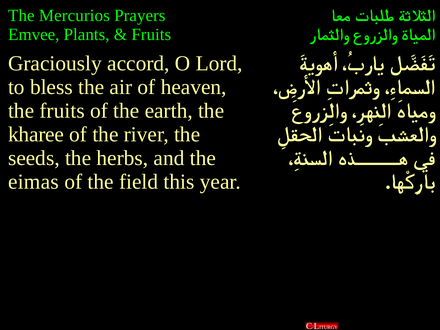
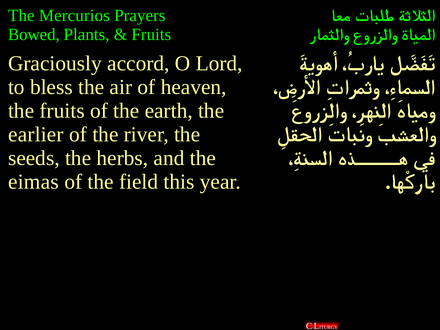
Emvee: Emvee -> Bowed
kharee: kharee -> earlier
